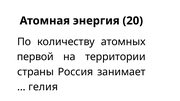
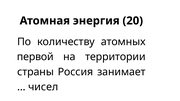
гелия: гелия -> чисел
